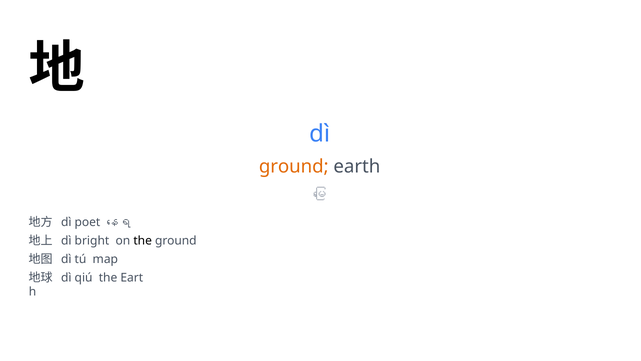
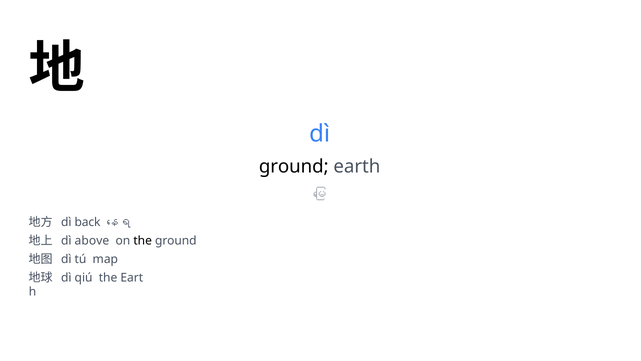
ground at (294, 166) colour: orange -> black
poet: poet -> back
bright: bright -> above
